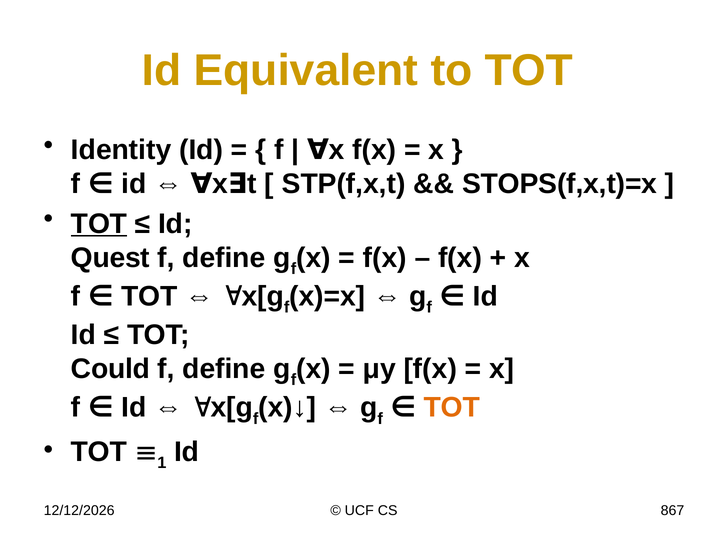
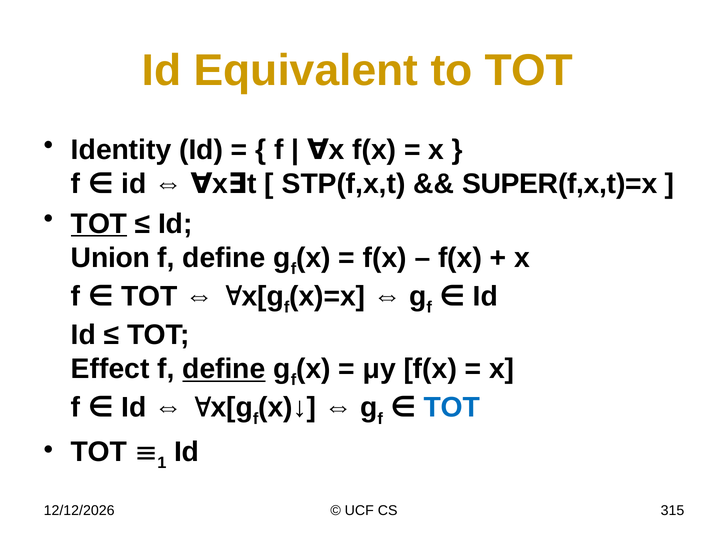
STOPS(f,x,t)=x: STOPS(f,x,t)=x -> SUPER(f,x,t)=x
Quest: Quest -> Union
Could: Could -> Effect
define at (224, 369) underline: none -> present
TOT at (452, 408) colour: orange -> blue
867: 867 -> 315
